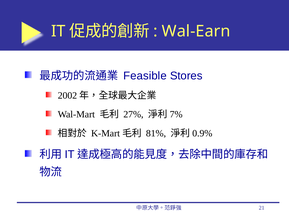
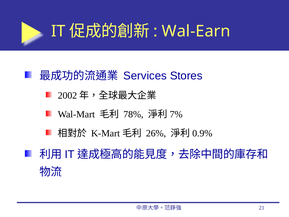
Feasible: Feasible -> Services
27%: 27% -> 78%
81%: 81% -> 26%
